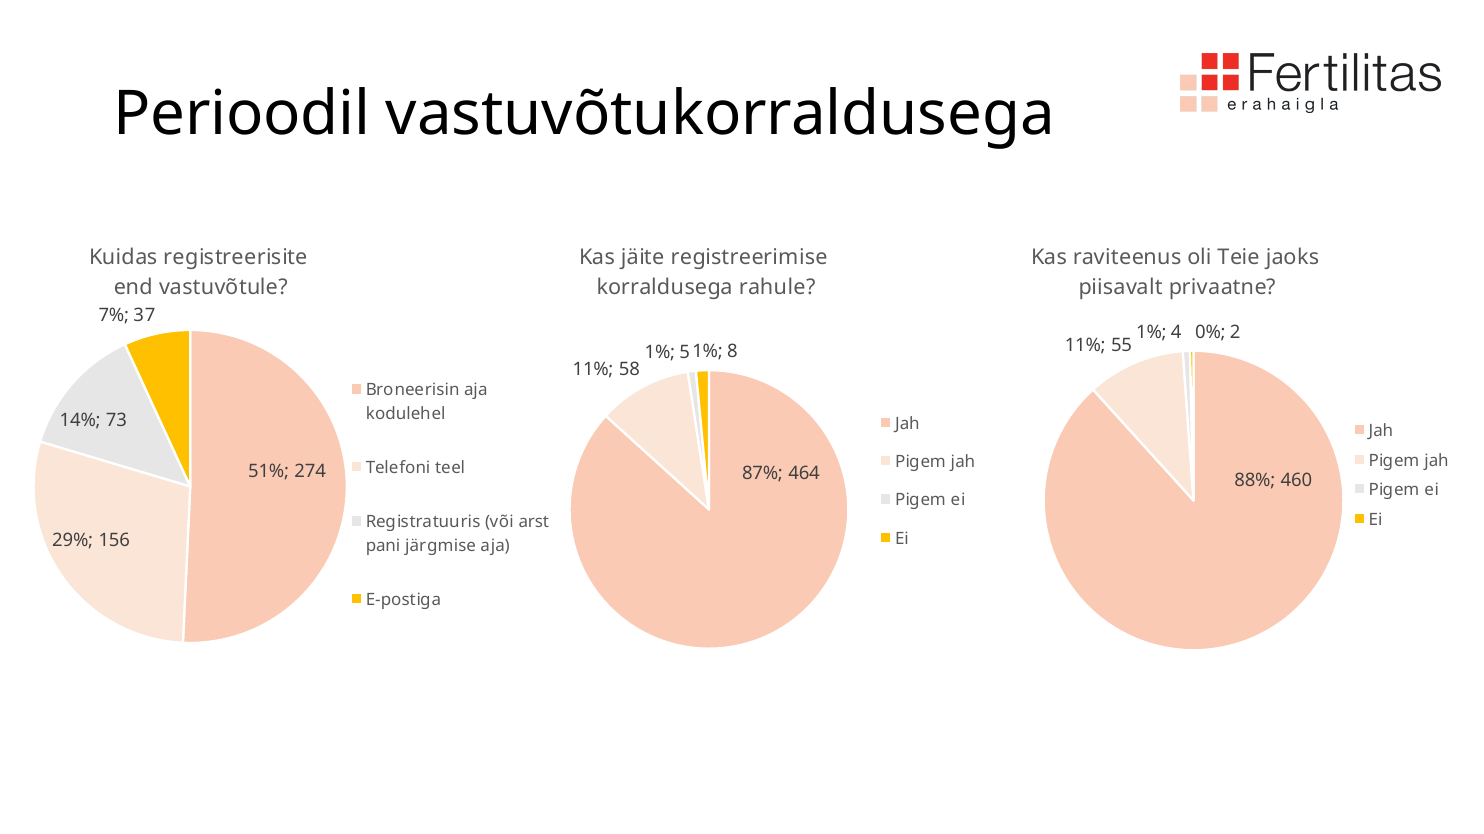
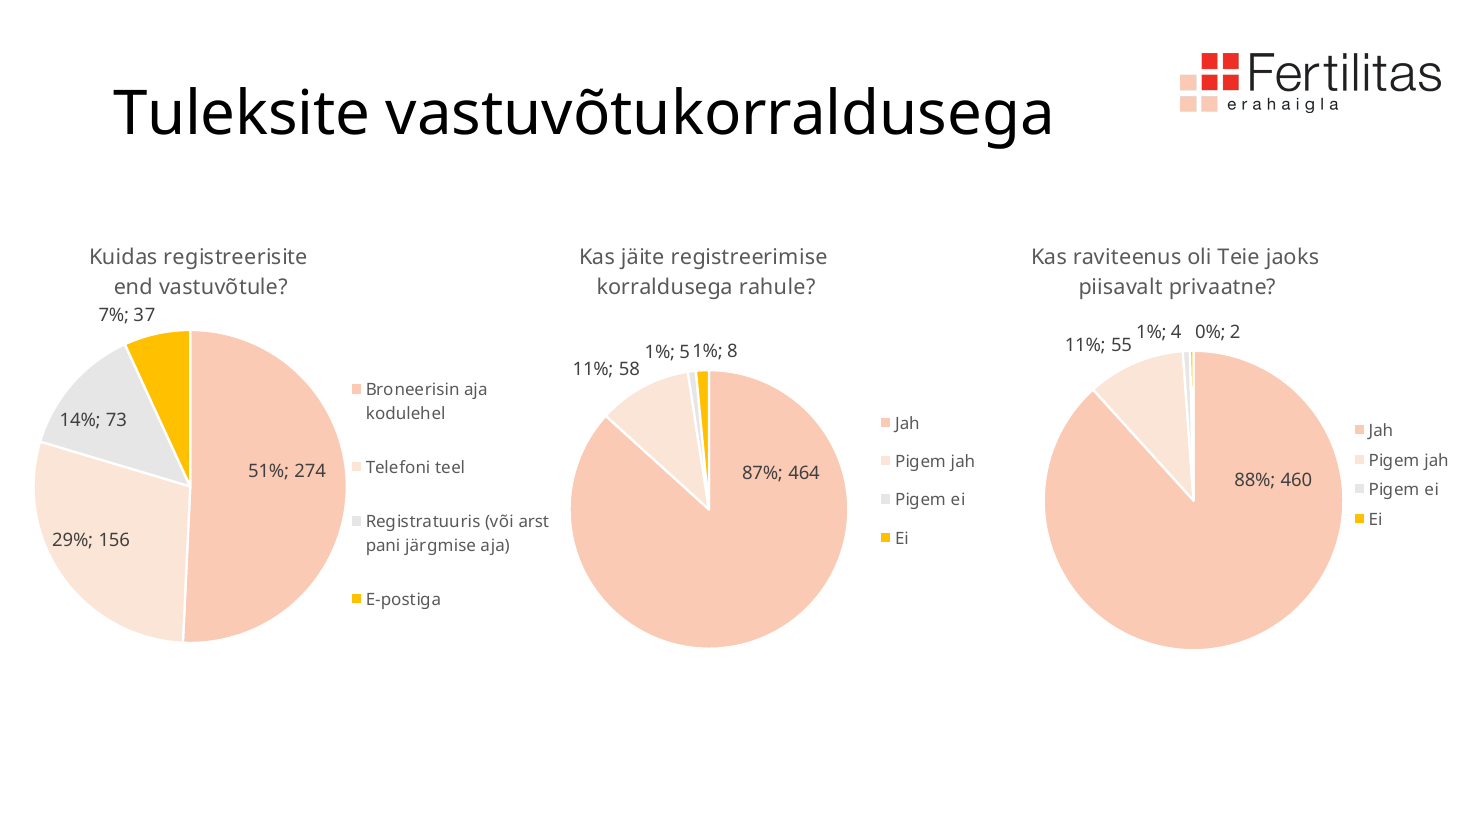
Perioodil: Perioodil -> Tuleksite
